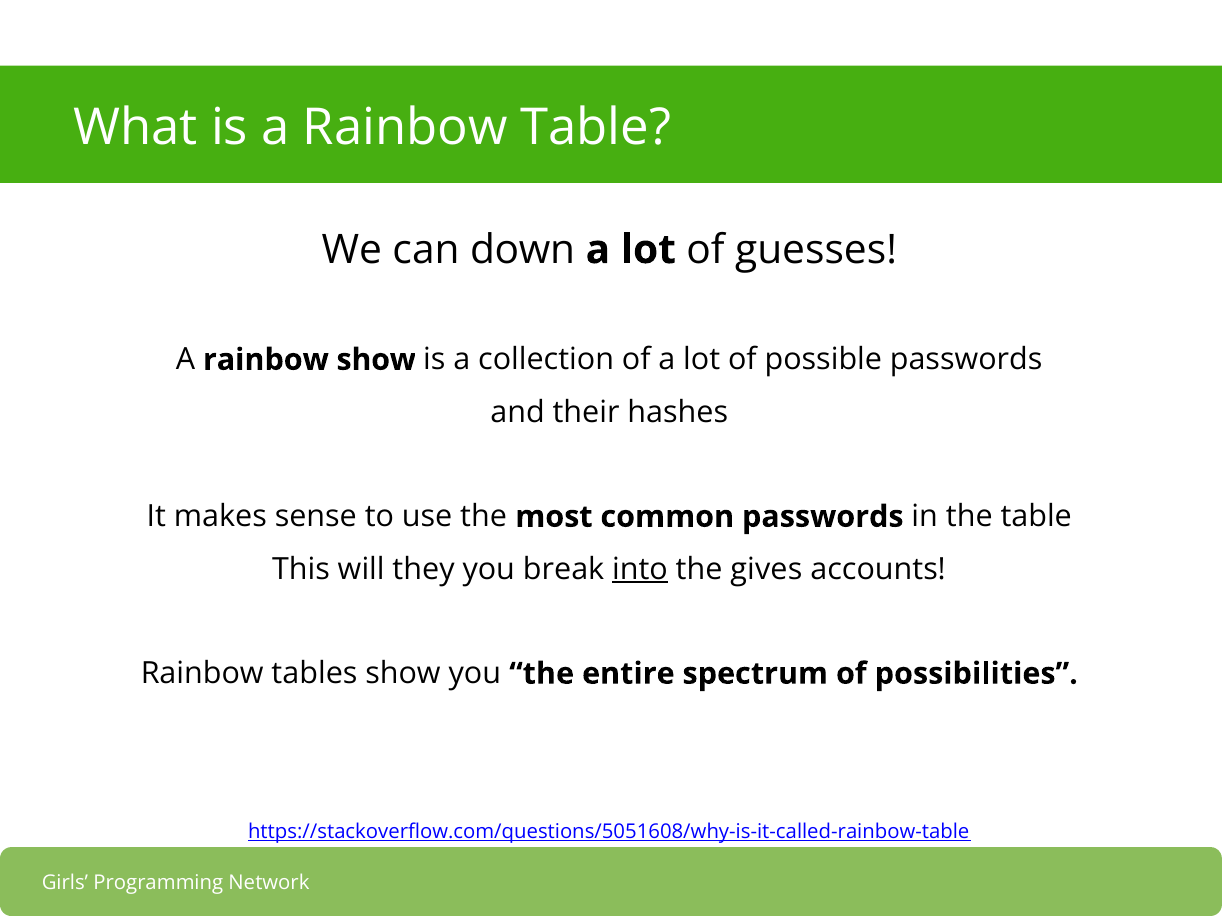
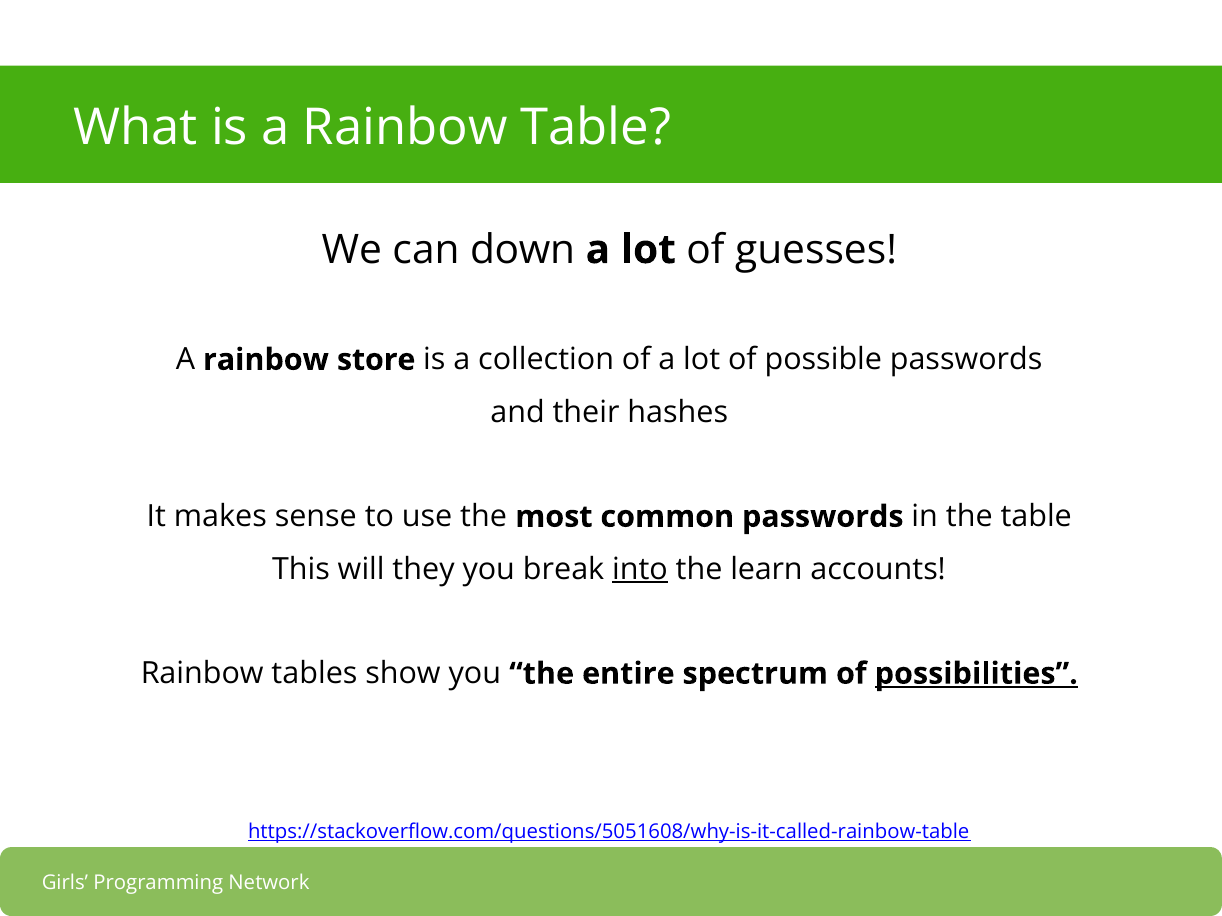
rainbow show: show -> store
gives: gives -> learn
possibilities underline: none -> present
